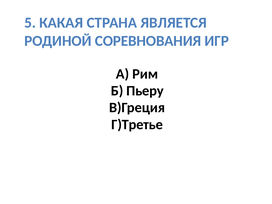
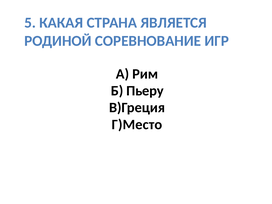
СОРЕВНОВАНИЯ: СОРЕВНОВАНИЯ -> СОРЕВНОВАНИЕ
Г)Третье: Г)Третье -> Г)Место
